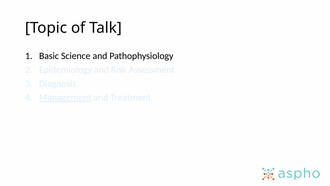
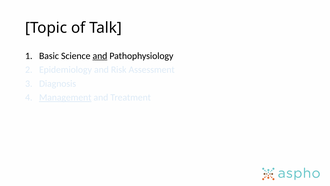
and at (100, 56) underline: none -> present
